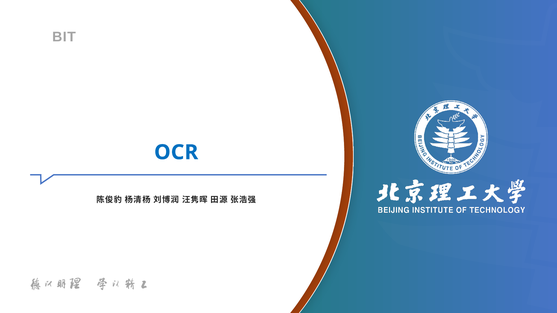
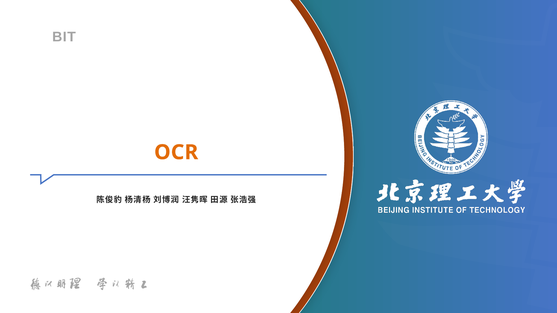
OCR colour: blue -> orange
